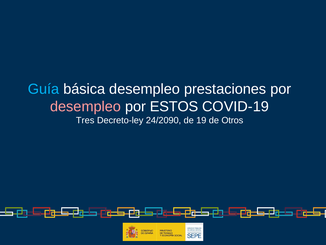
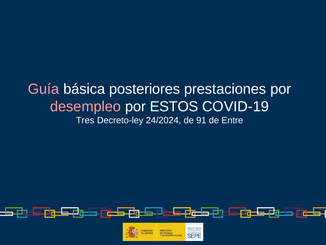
Guía colour: light blue -> pink
básica desempleo: desempleo -> posteriores
24/2090: 24/2090 -> 24/2024
19: 19 -> 91
Otros: Otros -> Entre
